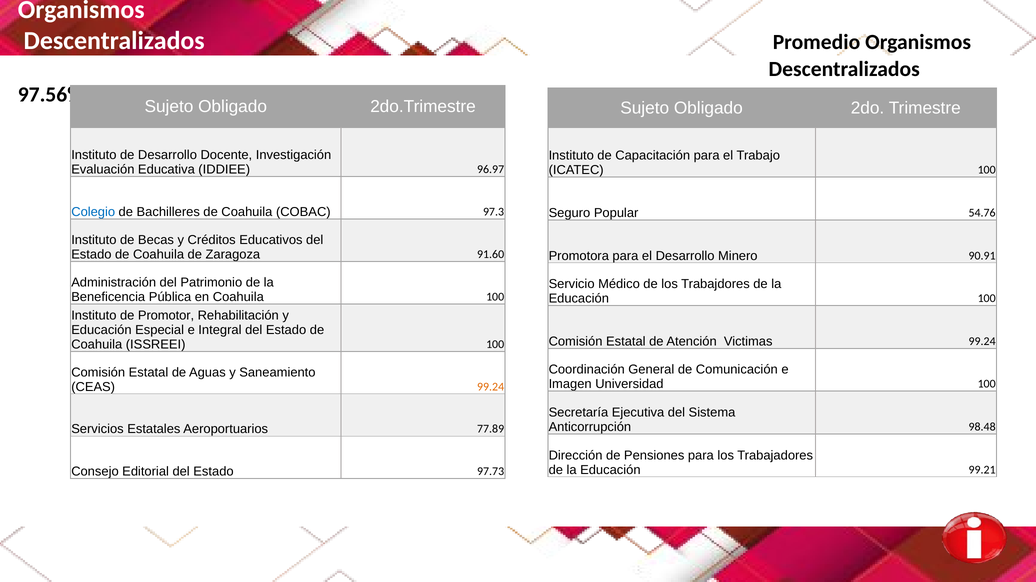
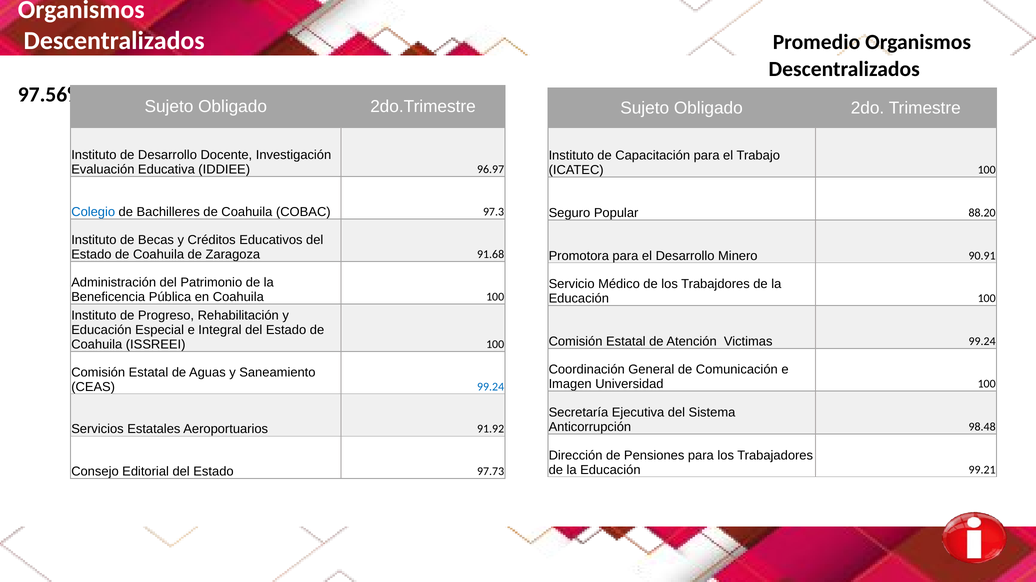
54.76: 54.76 -> 88.20
91.60: 91.60 -> 91.68
Promotor: Promotor -> Progreso
99.24 at (491, 387) colour: orange -> blue
77.89: 77.89 -> 91.92
